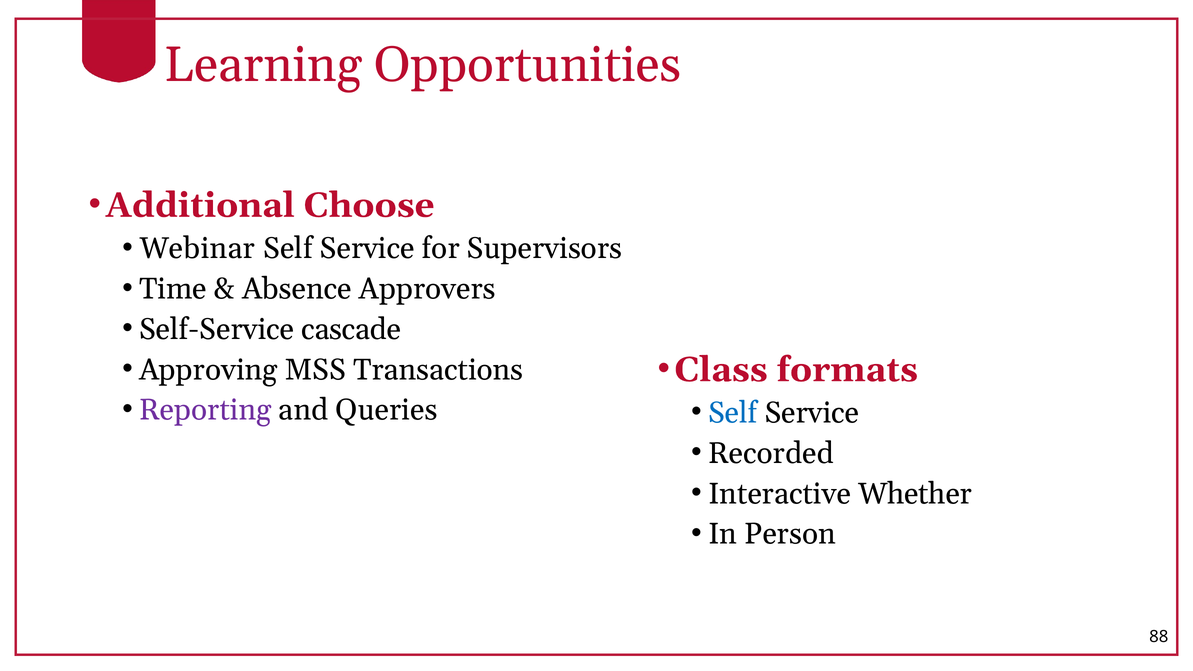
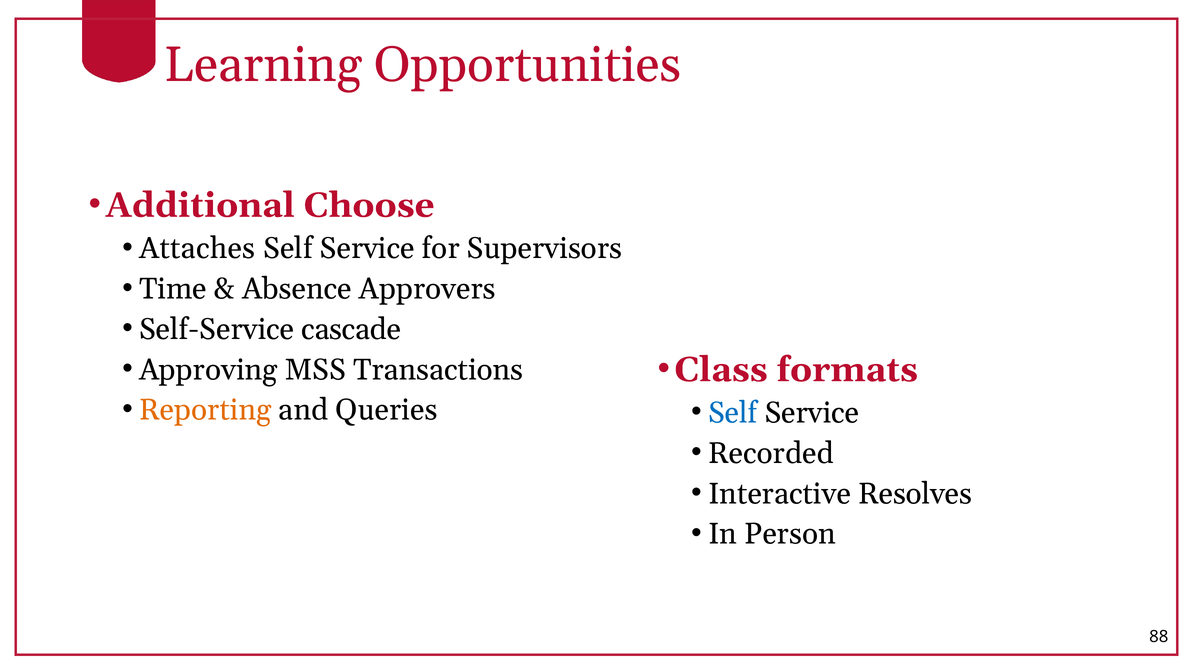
Webinar: Webinar -> Attaches
Reporting colour: purple -> orange
Whether: Whether -> Resolves
